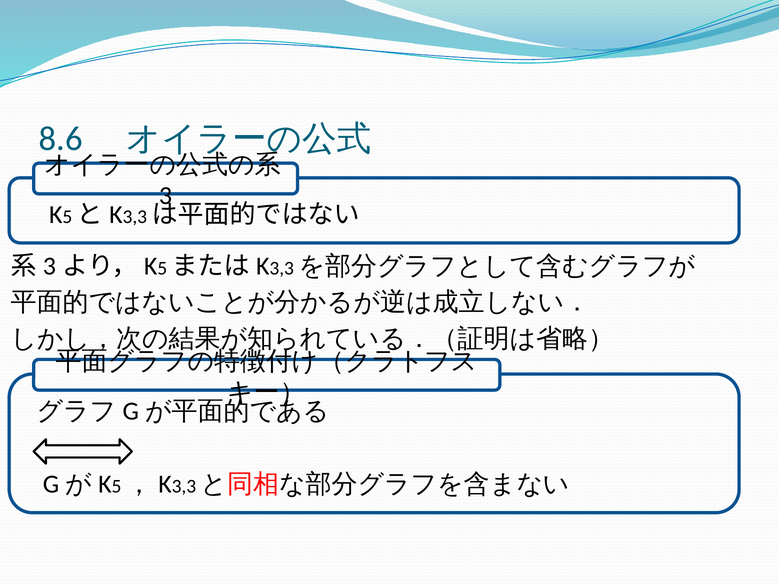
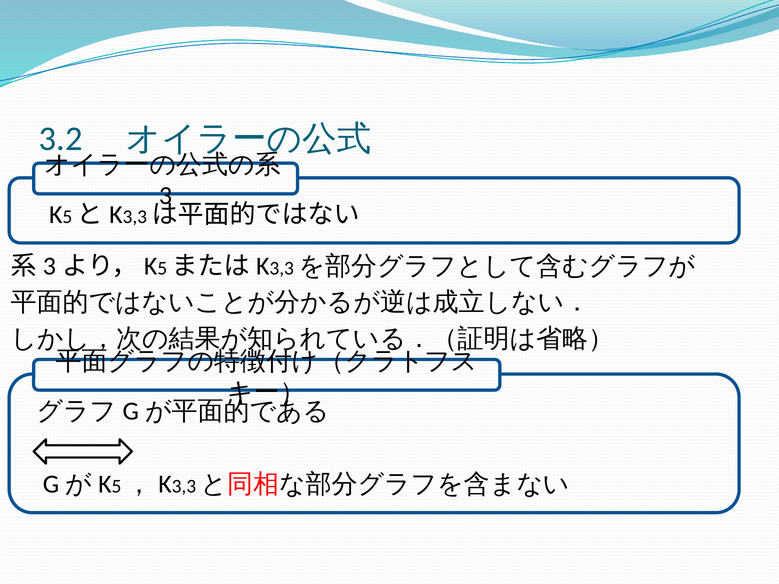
8.6: 8.6 -> 3.2
